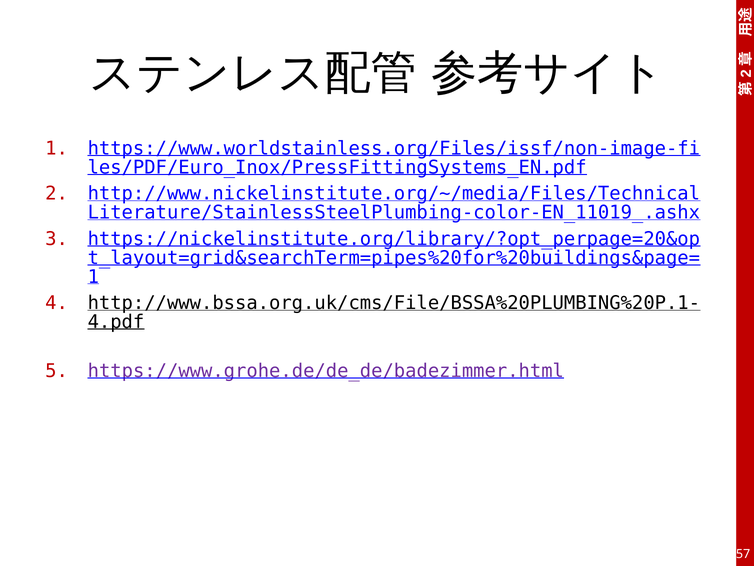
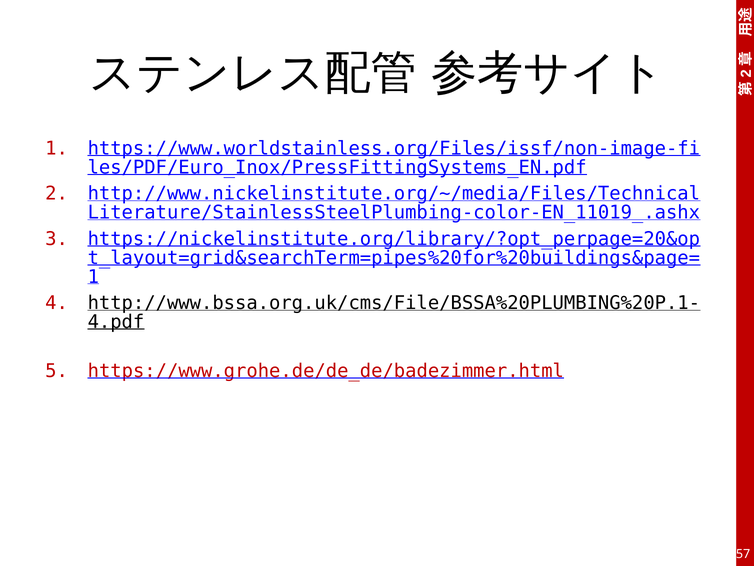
https://www.grohe.de/de_de/badezimmer.html colour: purple -> red
